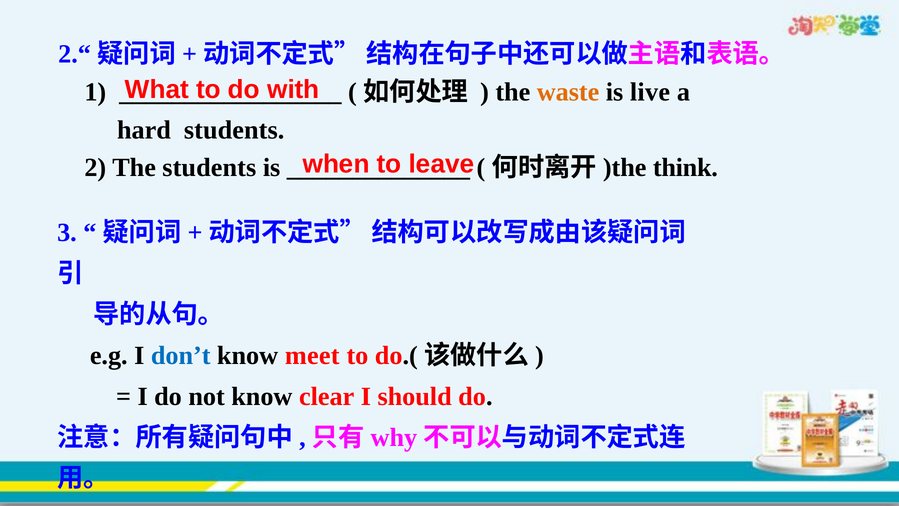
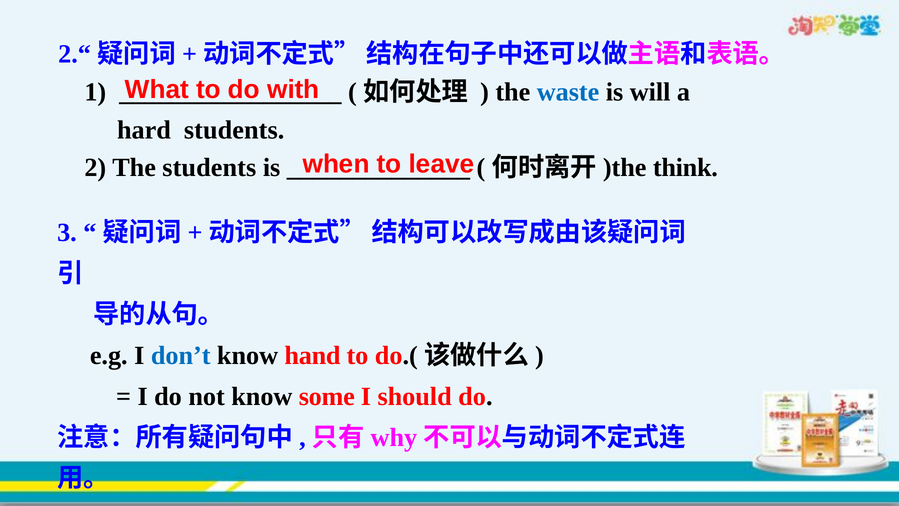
waste colour: orange -> blue
live: live -> will
meet: meet -> hand
clear: clear -> some
